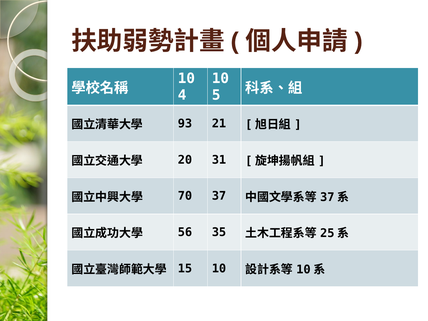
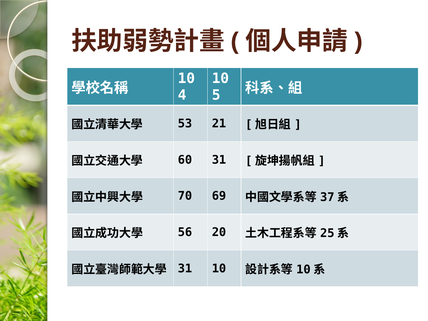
93: 93 -> 53
20: 20 -> 60
37: 37 -> 69
35: 35 -> 20
15 at (185, 269): 15 -> 31
